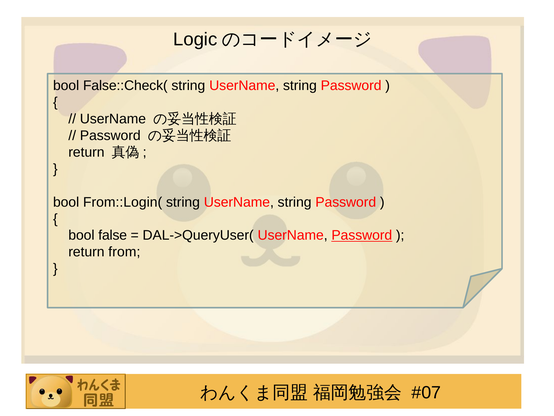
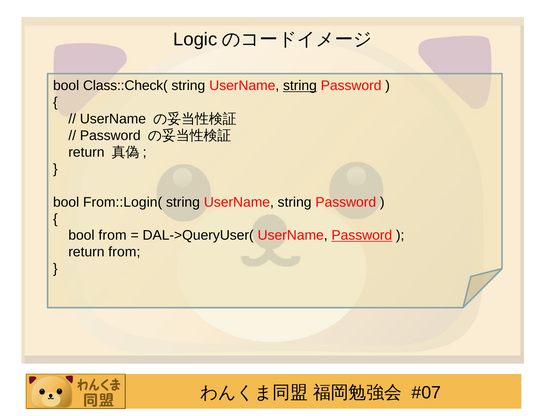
False::Check(: False::Check( -> Class::Check(
string at (300, 86) underline: none -> present
bool false: false -> from
